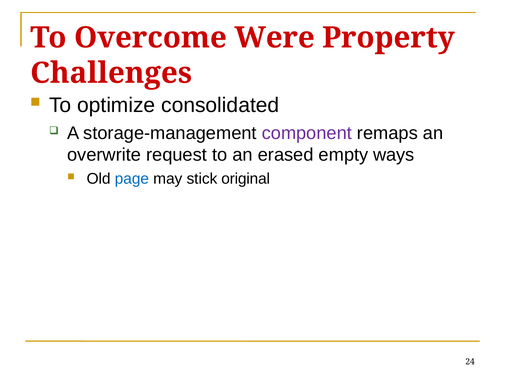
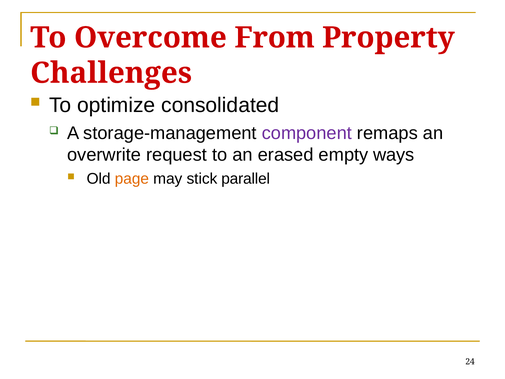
Were: Were -> From
page colour: blue -> orange
original: original -> parallel
